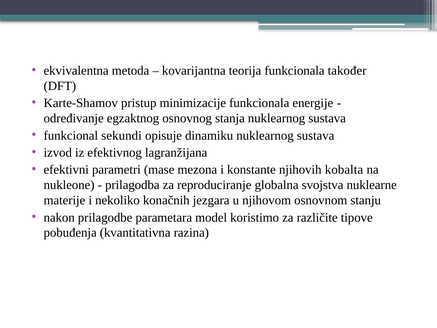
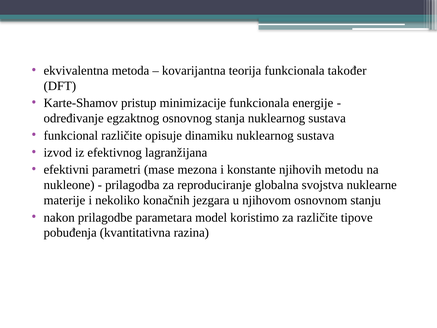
funkcional sekundi: sekundi -> različite
kobalta: kobalta -> metodu
